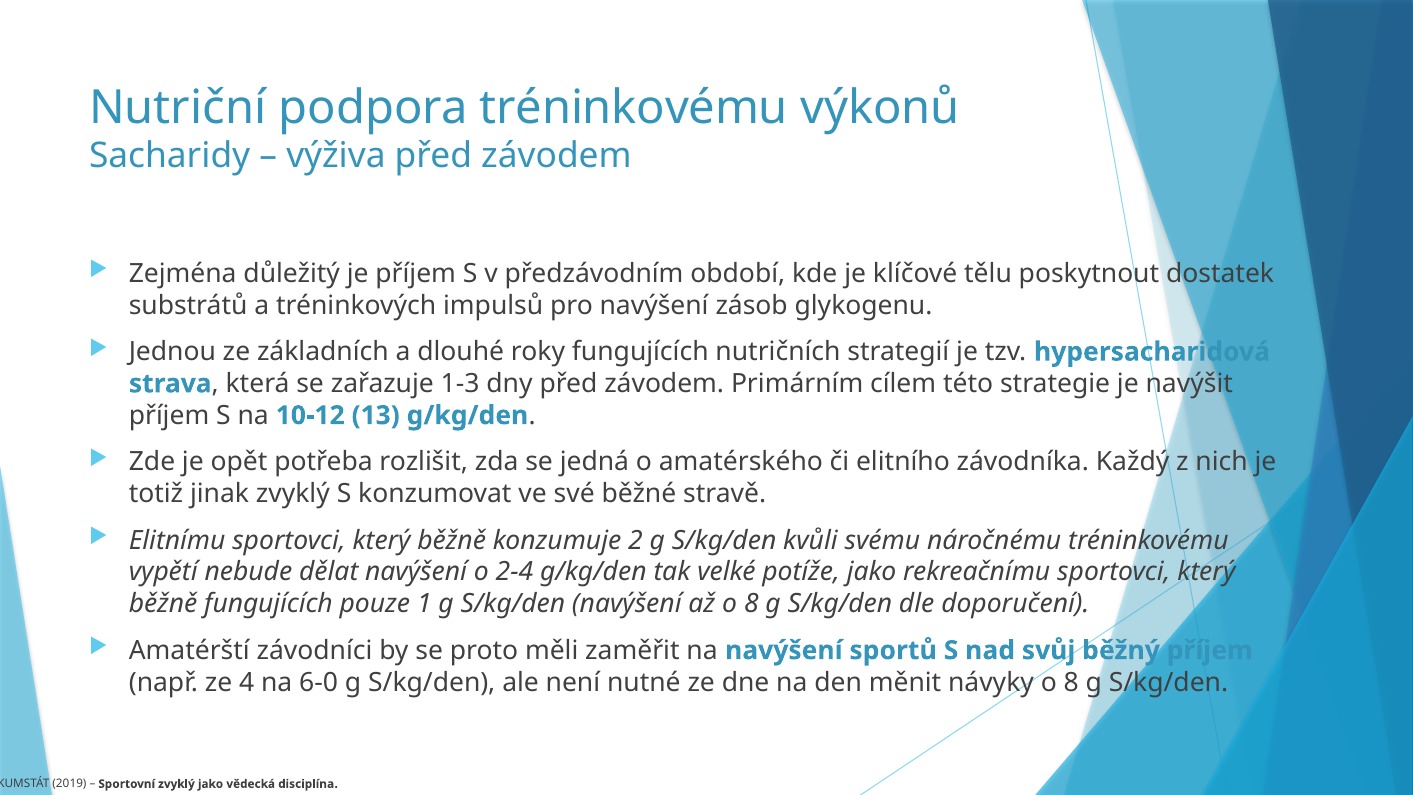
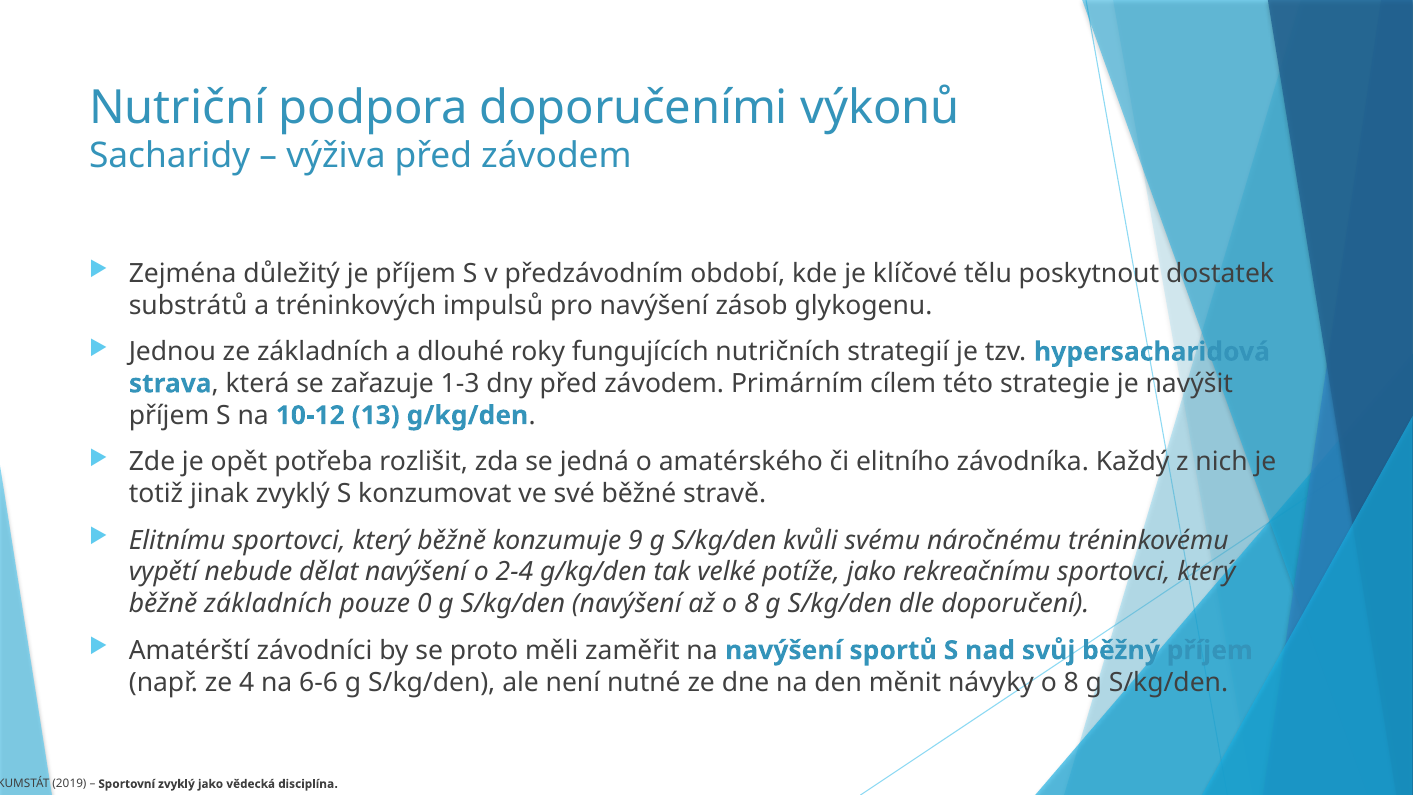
podpora tréninkovému: tréninkovému -> doporučeními
2: 2 -> 9
běžně fungujících: fungujících -> základních
1: 1 -> 0
6-0: 6-0 -> 6-6
